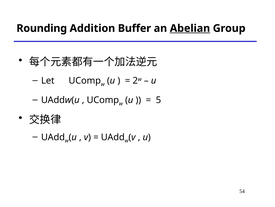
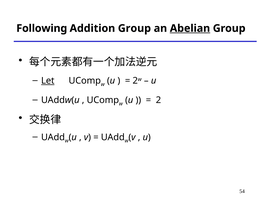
Rounding: Rounding -> Following
Addition Buffer: Buffer -> Group
Let underline: none -> present
5: 5 -> 2
